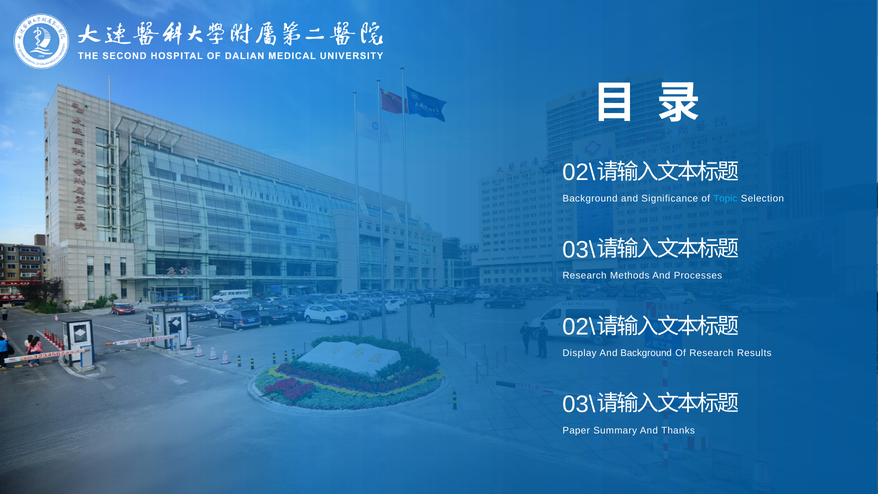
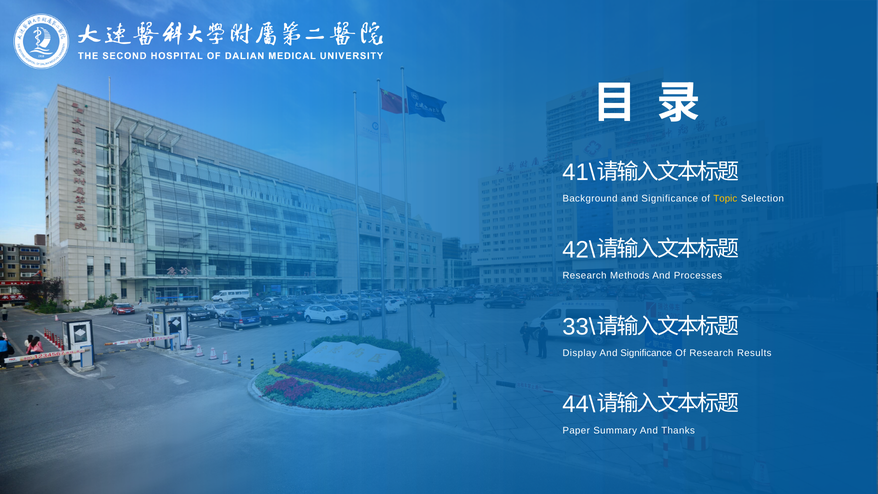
02\ at (579, 173): 02\ -> 41\
Topic colour: light blue -> yellow
03\ at (579, 250): 03\ -> 42\
02\ at (579, 327): 02\ -> 33\
Display And Background: Background -> Significance
03\ at (579, 404): 03\ -> 44\
